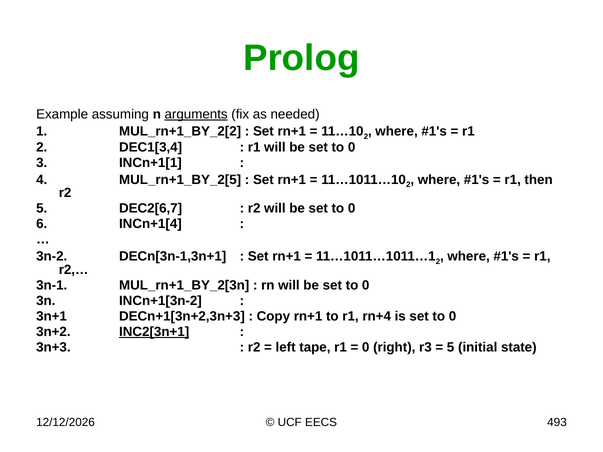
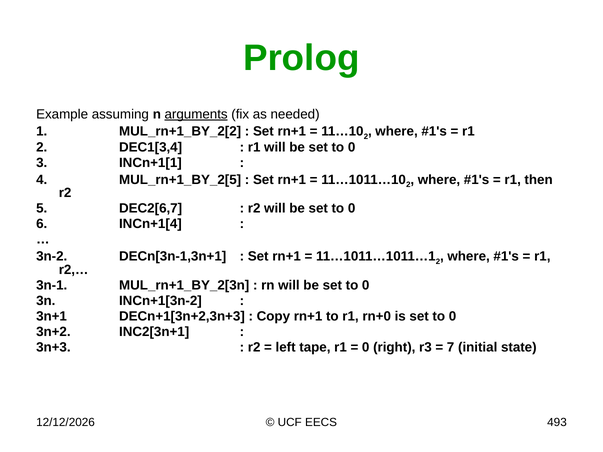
rn+4: rn+4 -> rn+0
INC2[3n+1 underline: present -> none
5 at (451, 348): 5 -> 7
